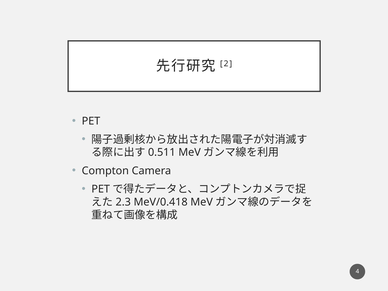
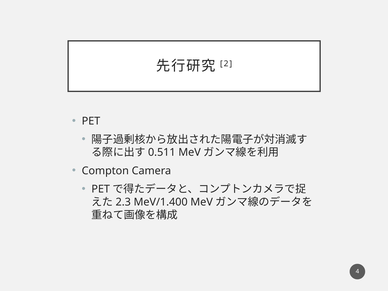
MeV/0.418: MeV/0.418 -> MeV/1.400
